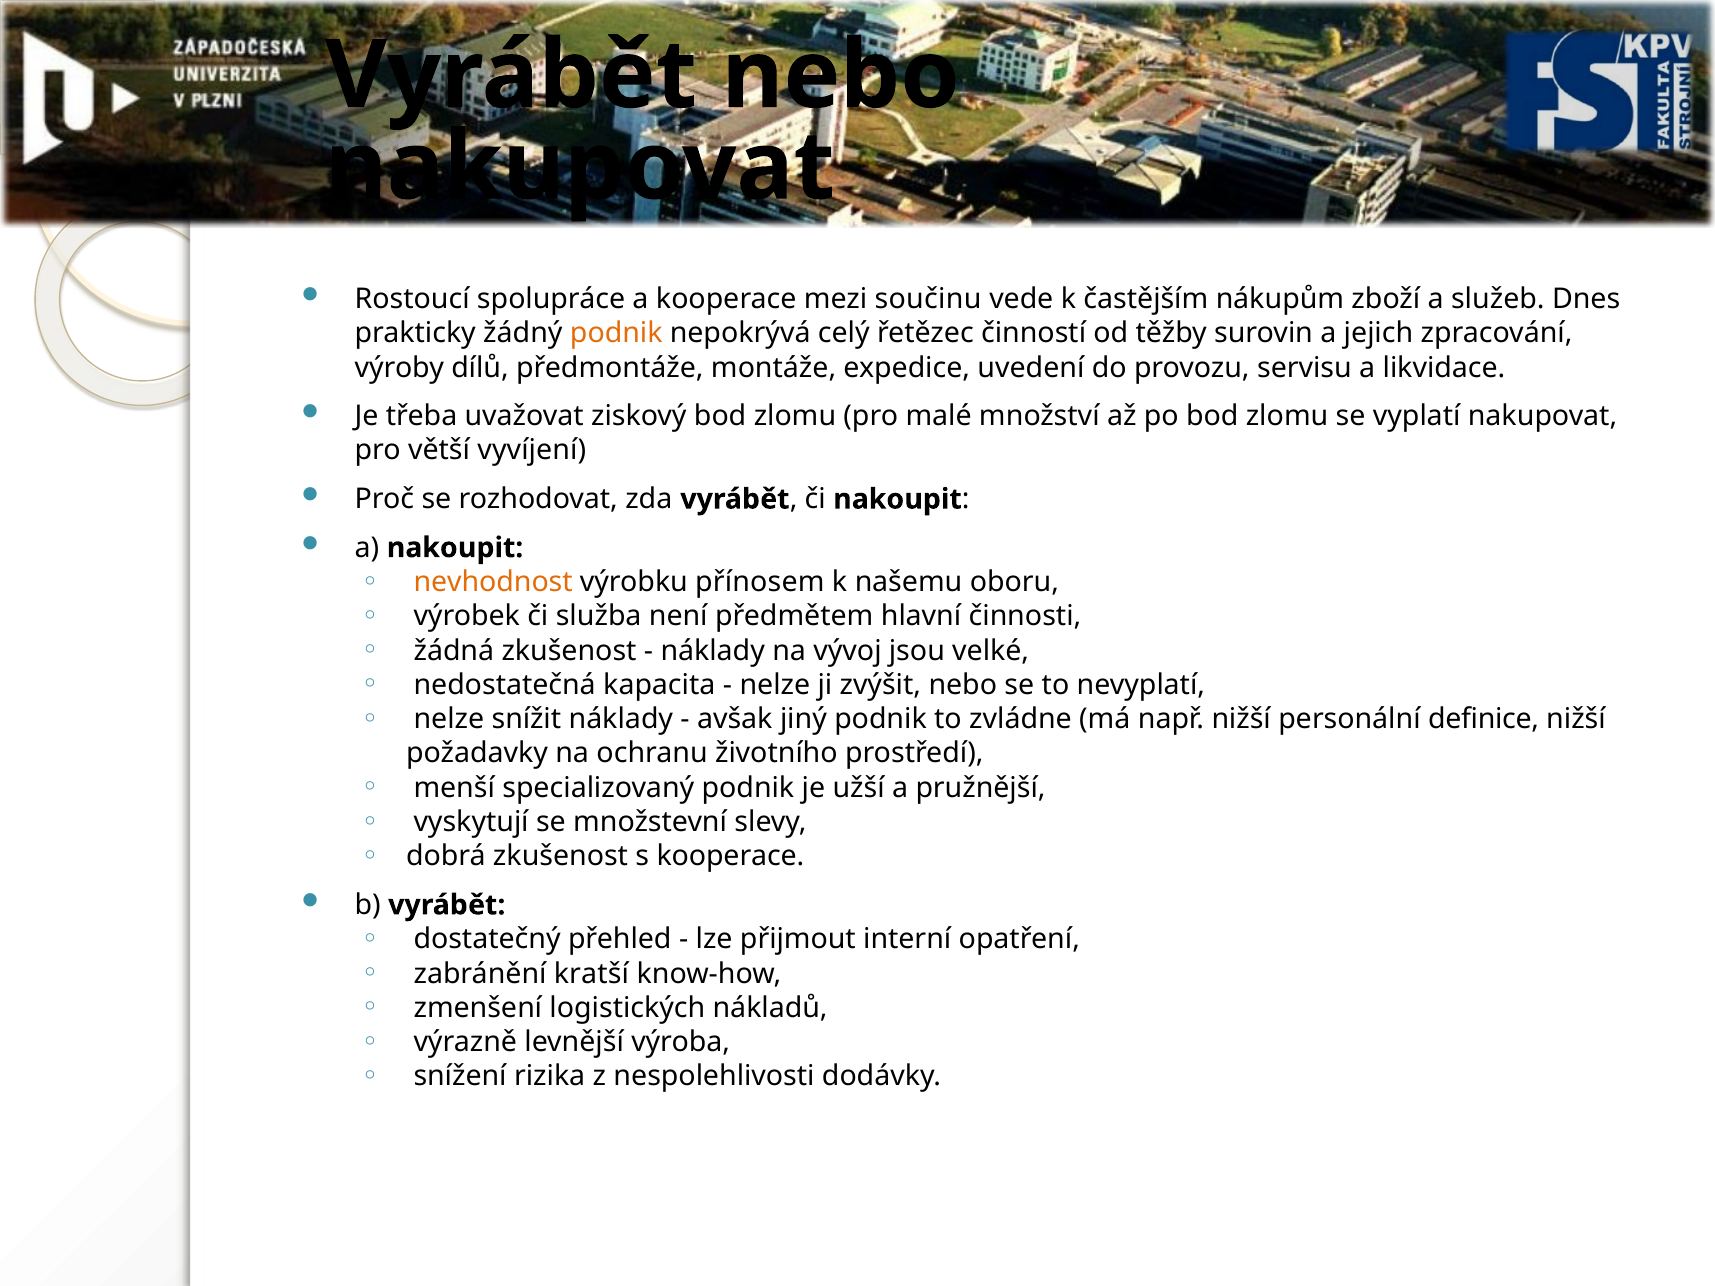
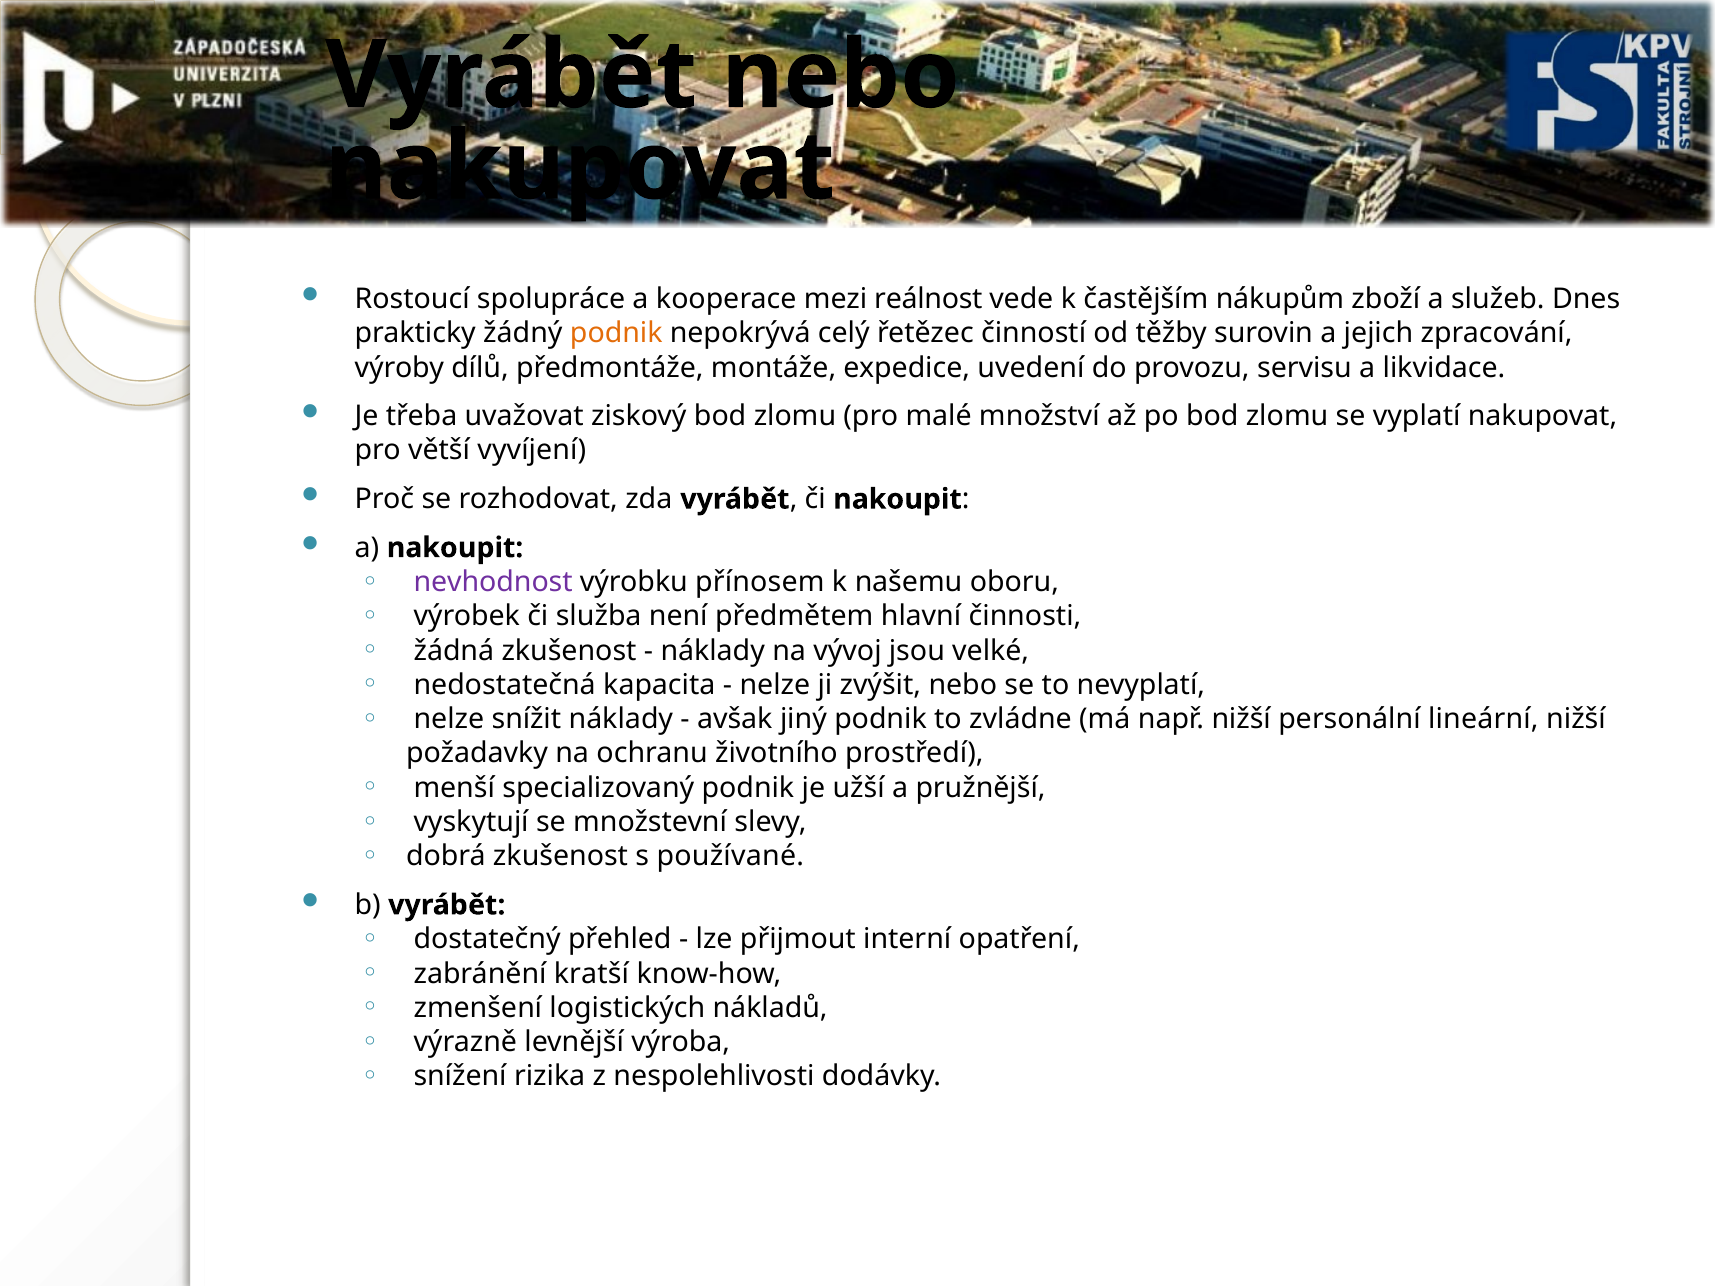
součinu: součinu -> reálnost
nevhodnost colour: orange -> purple
definice: definice -> lineární
s kooperace: kooperace -> používané
